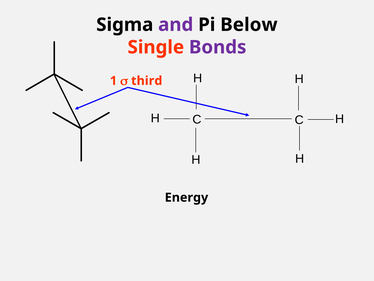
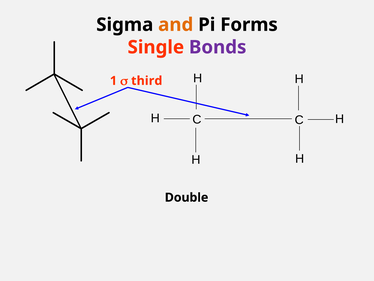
and colour: purple -> orange
Below: Below -> Forms
Energy: Energy -> Double
